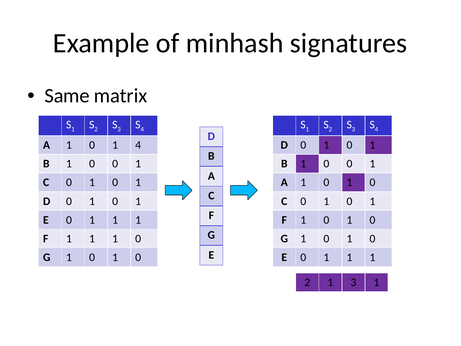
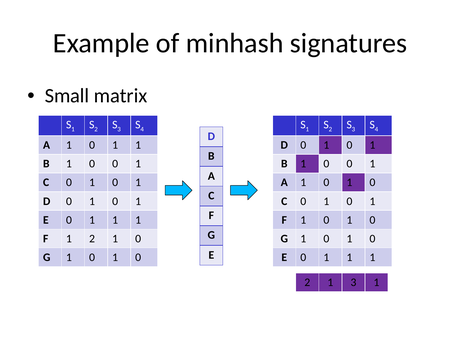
Same: Same -> Small
1 0 1 4: 4 -> 1
F 1 1: 1 -> 2
